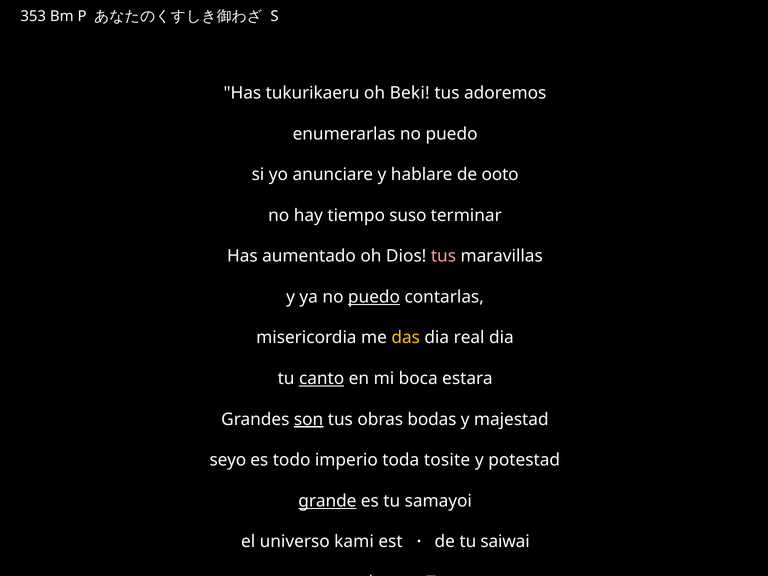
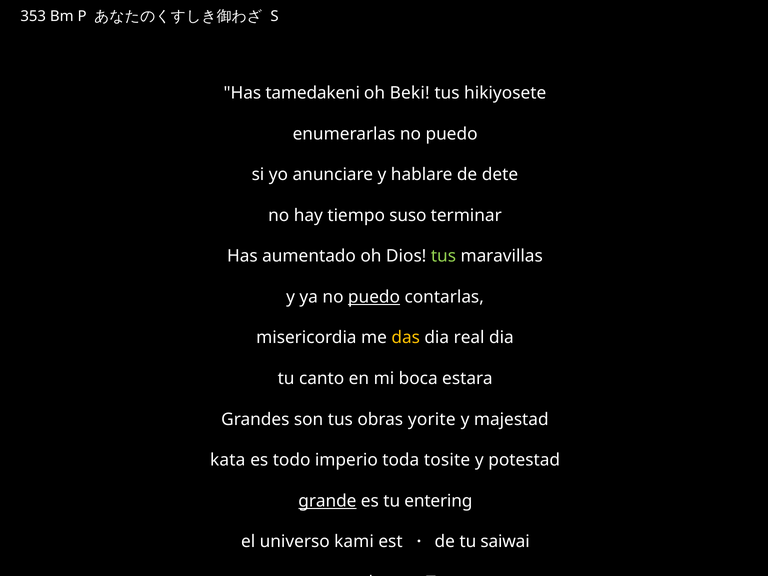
tukurikaeru: tukurikaeru -> tamedakeni
adoremos: adoremos -> hikiyosete
ooto: ooto -> dete
tus at (443, 256) colour: pink -> light green
canto underline: present -> none
son underline: present -> none
bodas: bodas -> yorite
seyo: seyo -> kata
samayoi: samayoi -> entering
